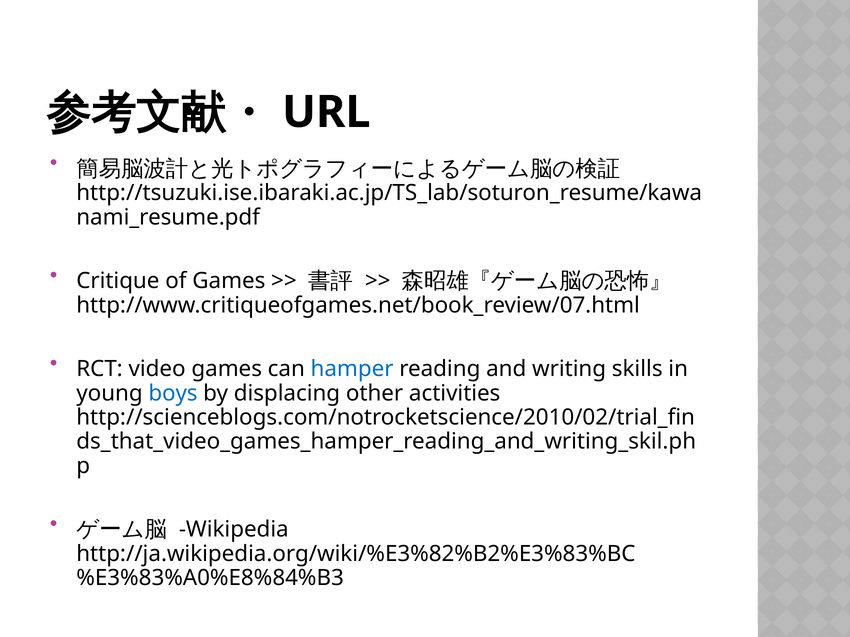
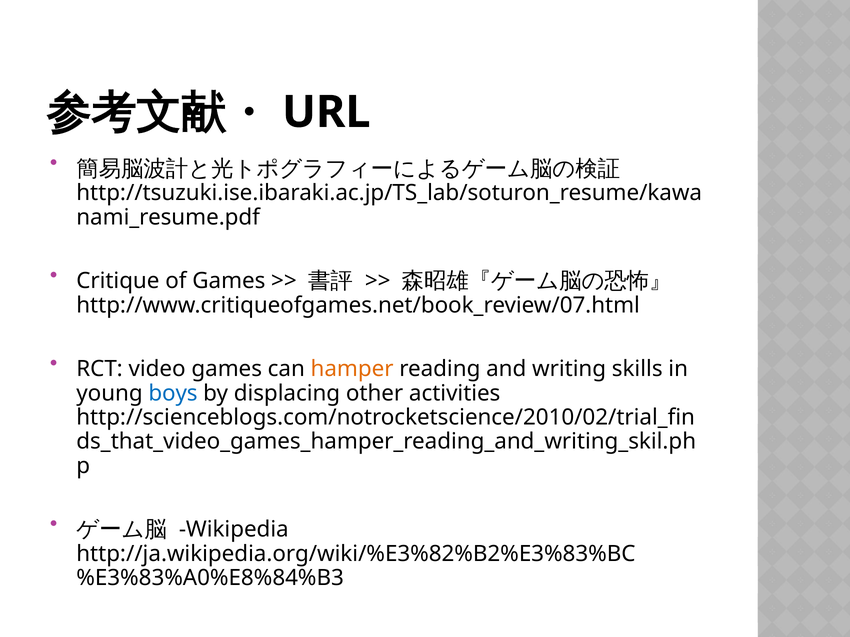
hamper colour: blue -> orange
